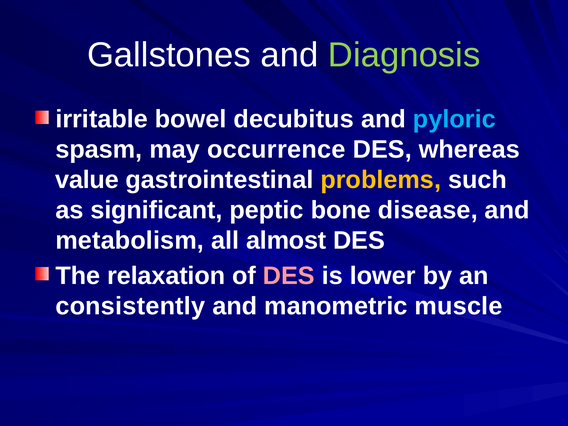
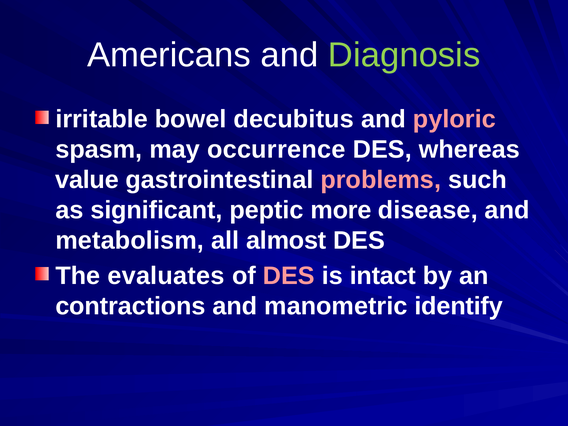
Gallstones: Gallstones -> Americans
pyloric colour: light blue -> pink
problems colour: yellow -> pink
bone: bone -> more
relaxation: relaxation -> evaluates
lower: lower -> intact
consistently: consistently -> contractions
muscle: muscle -> identify
